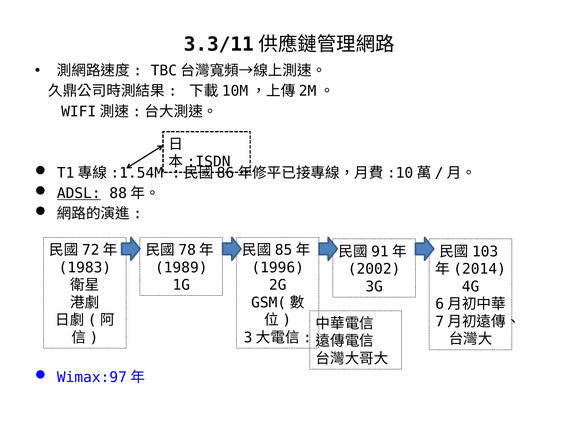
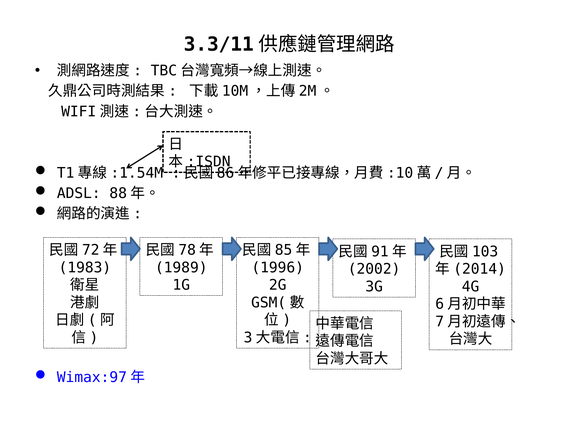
ADSL underline: present -> none
